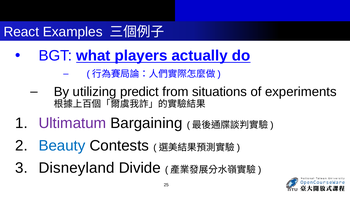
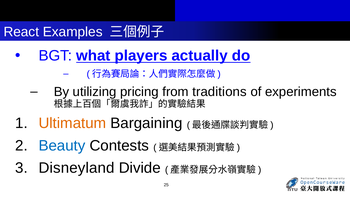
predict: predict -> pricing
situations: situations -> traditions
Ultimatum colour: purple -> orange
